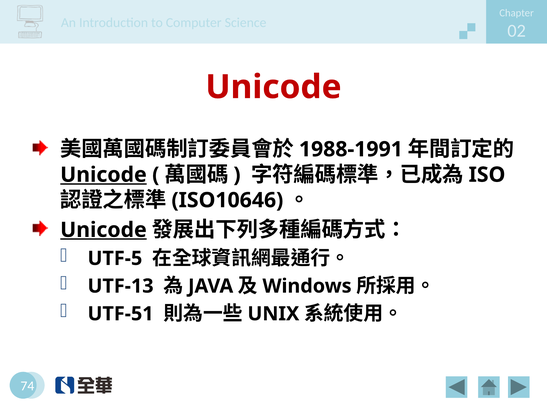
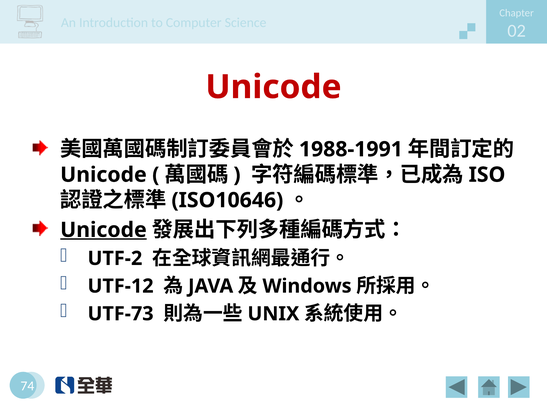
Unicode at (103, 175) underline: present -> none
UTF-5: UTF-5 -> UTF-2
UTF-13: UTF-13 -> UTF-12
UTF-51: UTF-51 -> UTF-73
